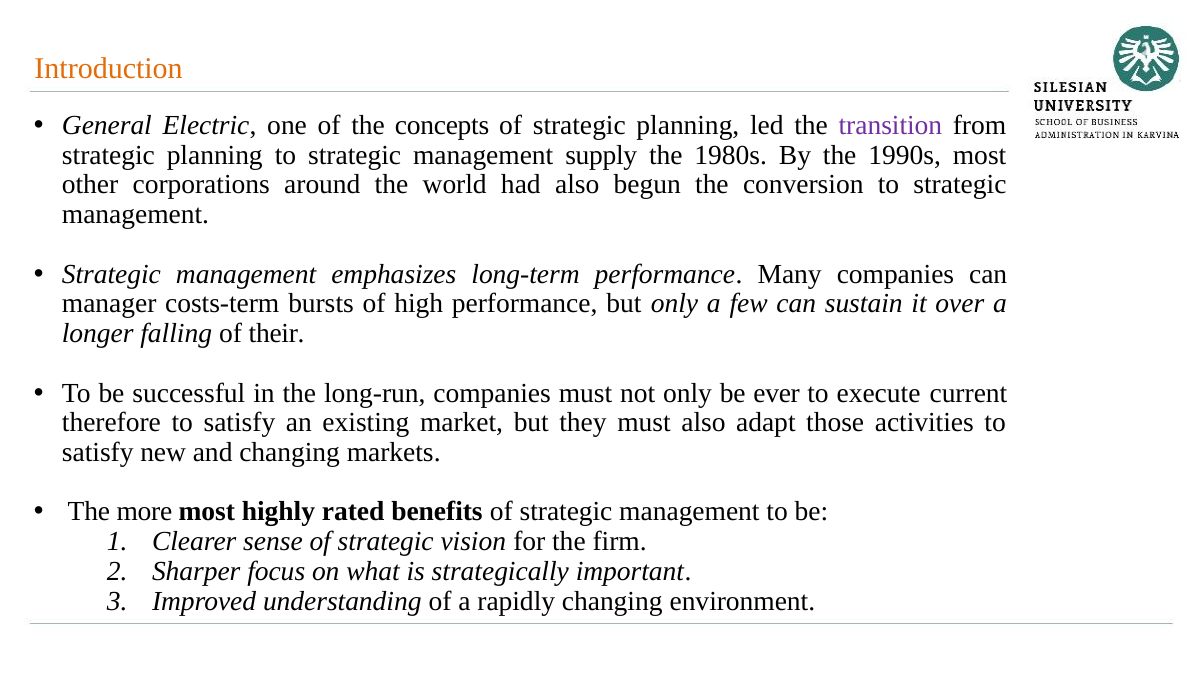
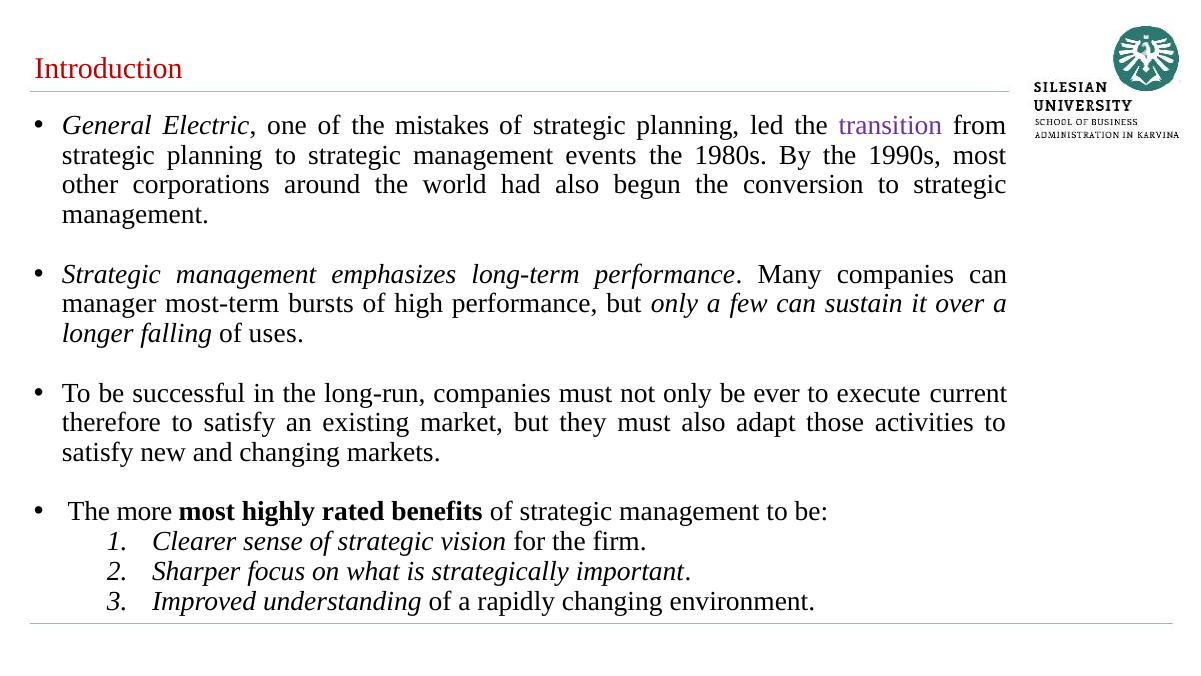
Introduction colour: orange -> red
concepts: concepts -> mistakes
supply: supply -> events
costs-term: costs-term -> most-term
their: their -> uses
